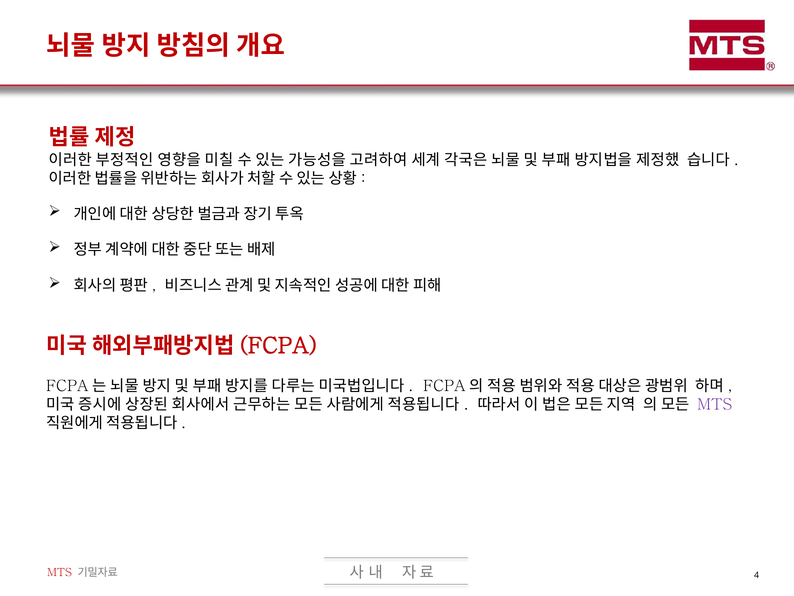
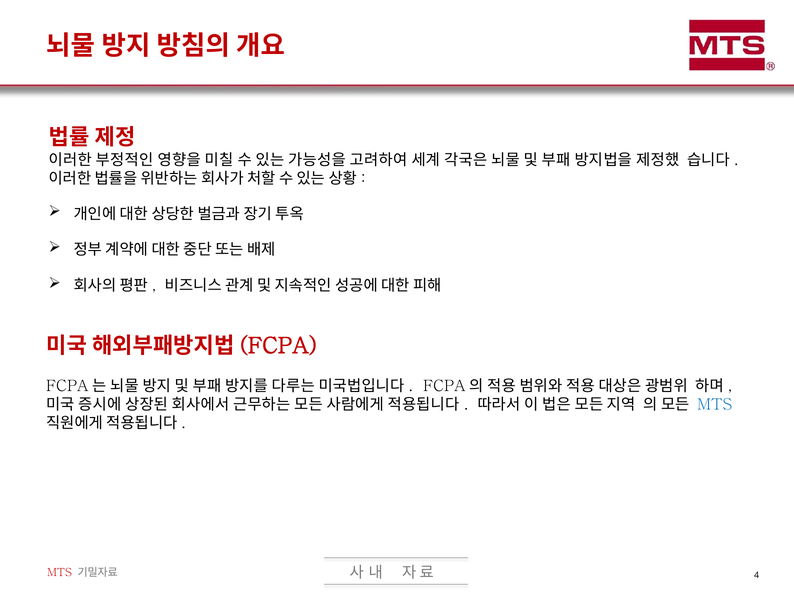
MTS at (715, 404) colour: purple -> blue
